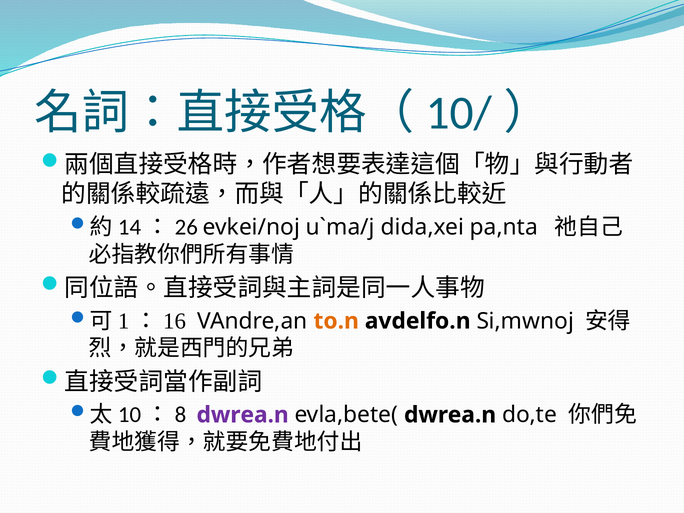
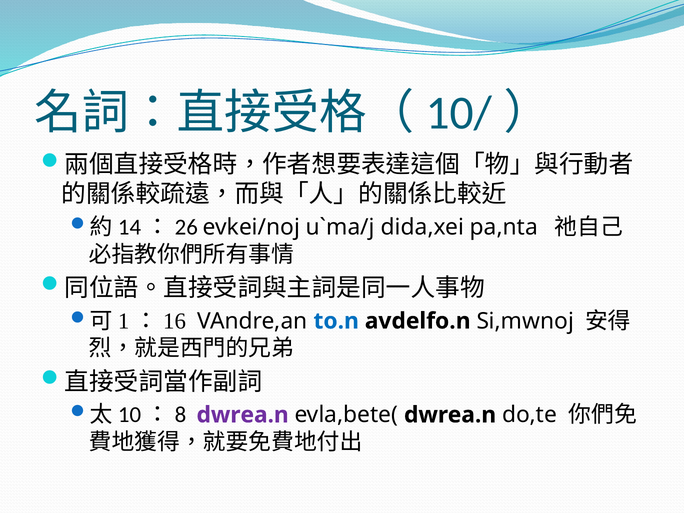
to.n colour: orange -> blue
